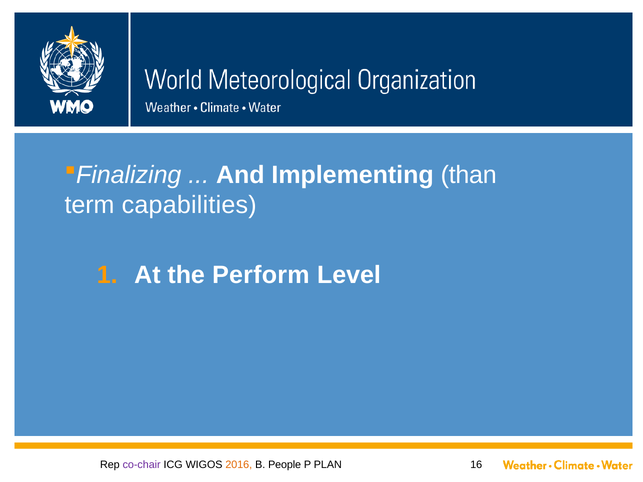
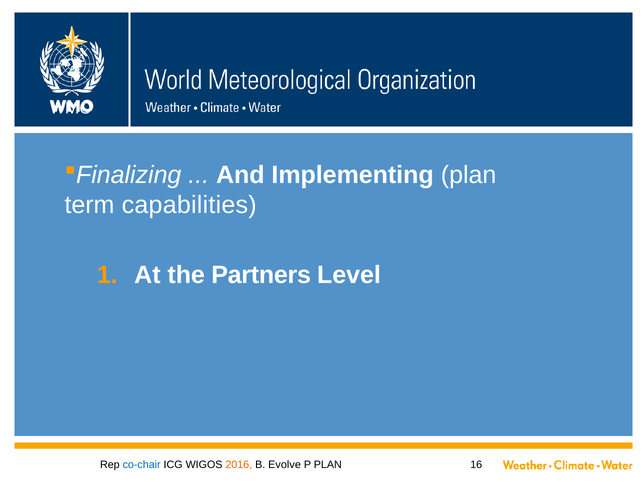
Implementing than: than -> plan
Perform: Perform -> Partners
co-chair colour: purple -> blue
People: People -> Evolve
